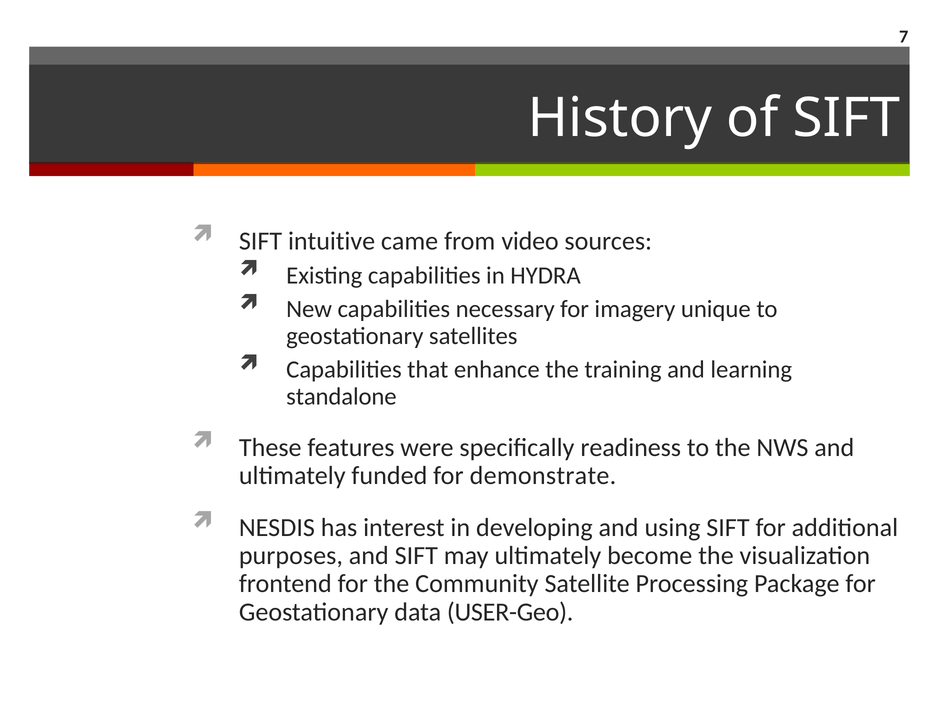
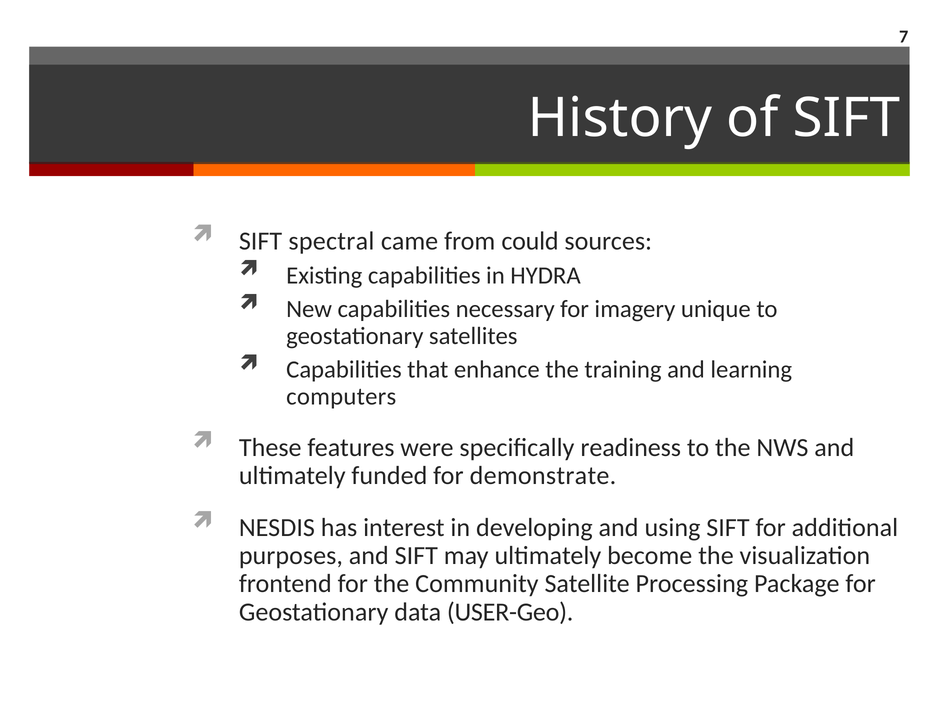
intuitive: intuitive -> spectral
video: video -> could
standalone: standalone -> computers
